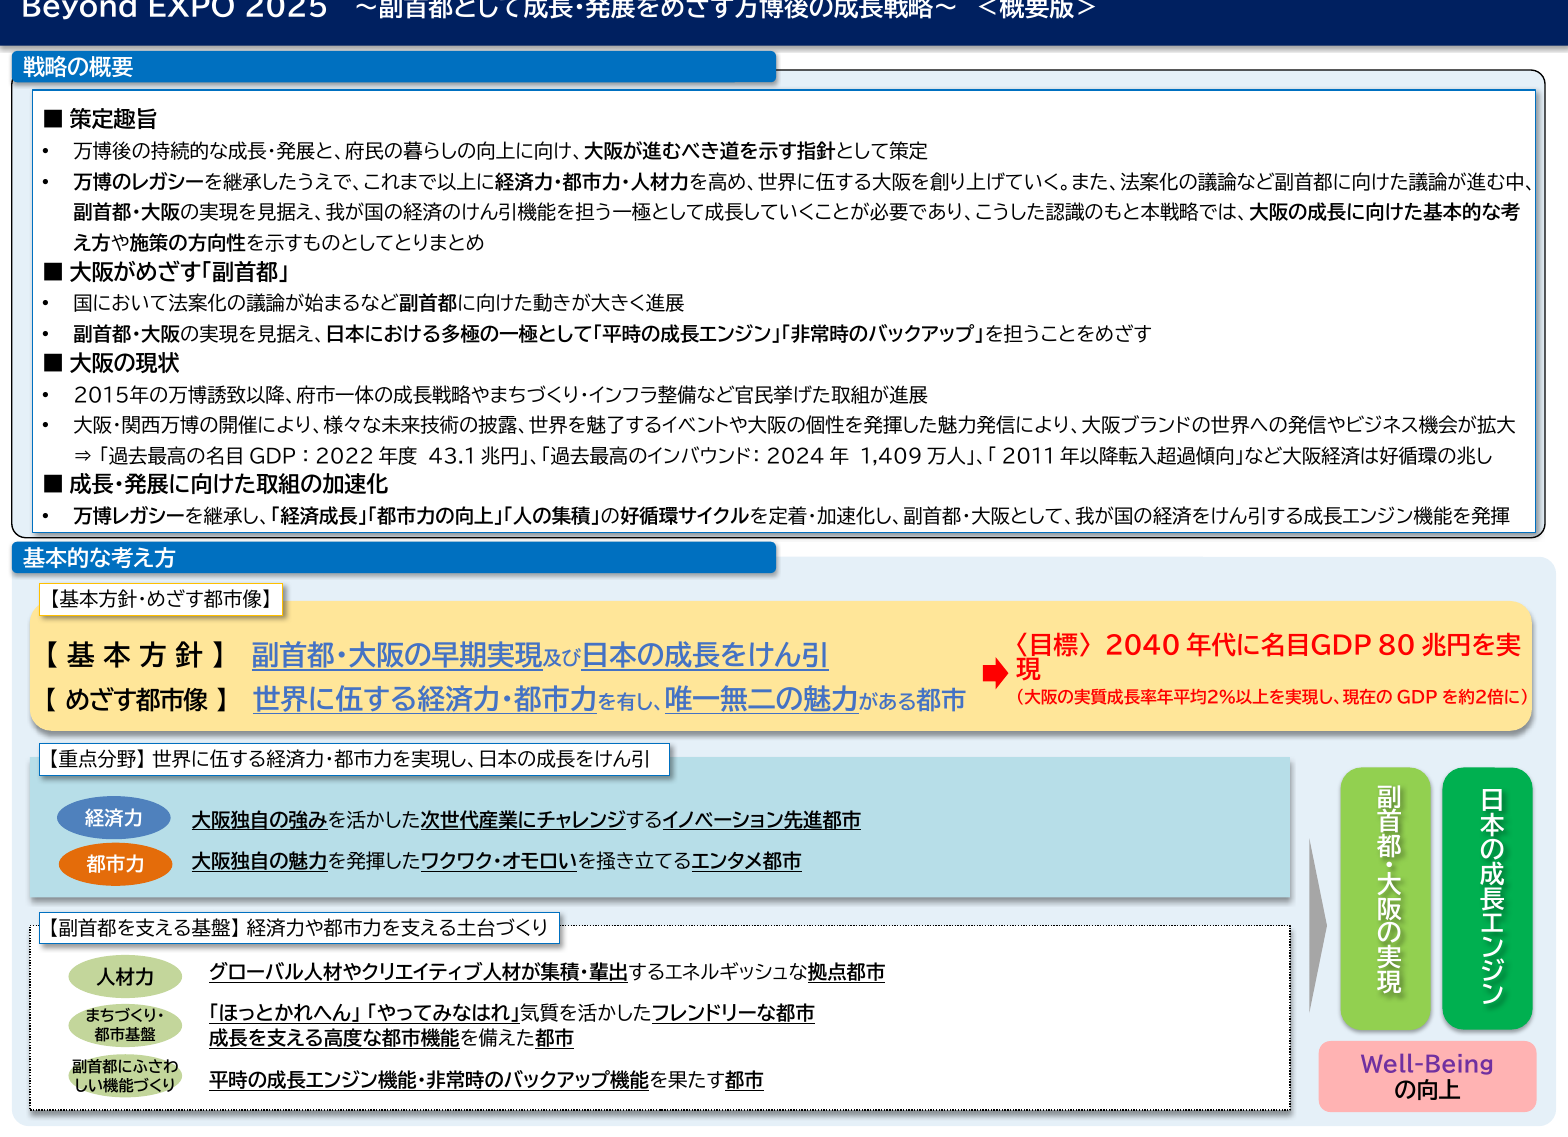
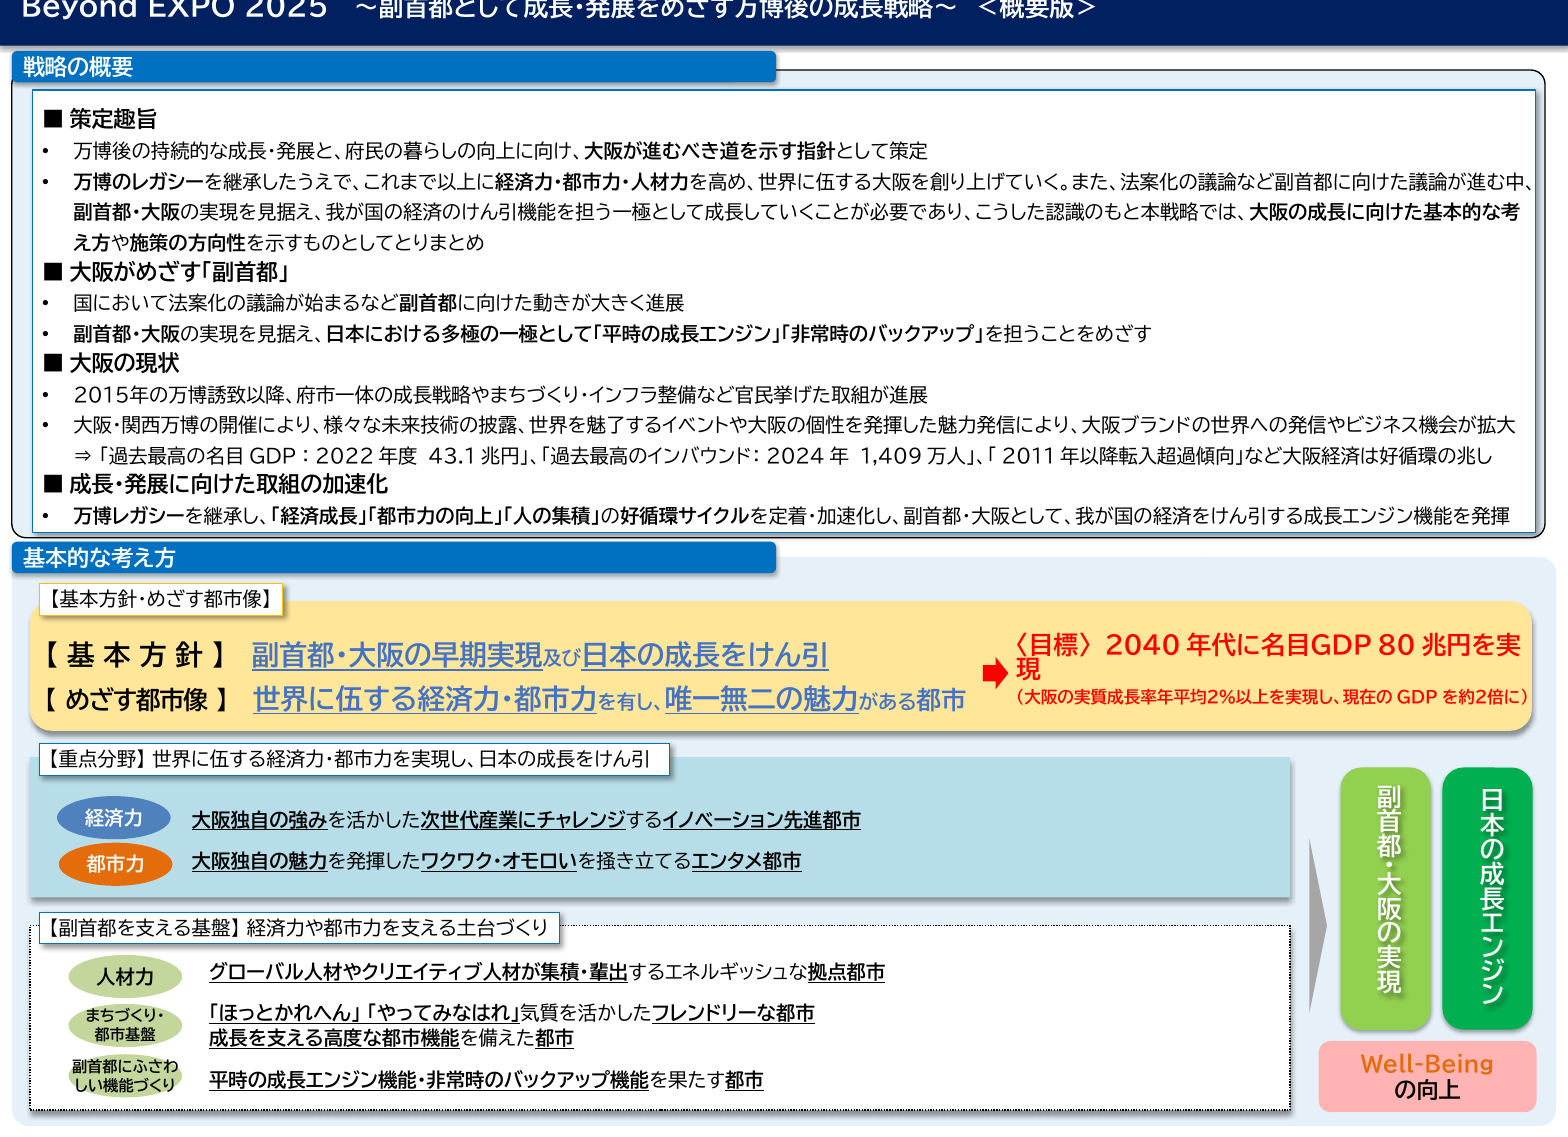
Well-Being colour: purple -> orange
